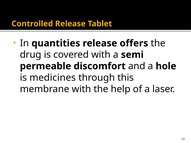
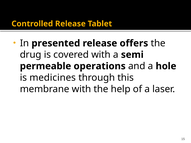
quantities: quantities -> presented
discomfort: discomfort -> operations
